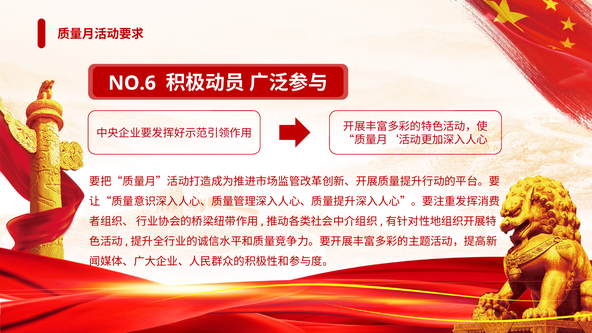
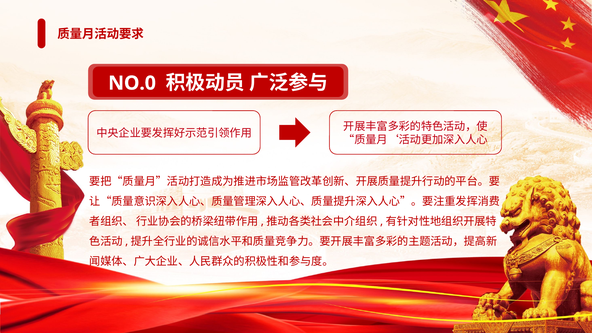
NO.6: NO.6 -> NO.0
